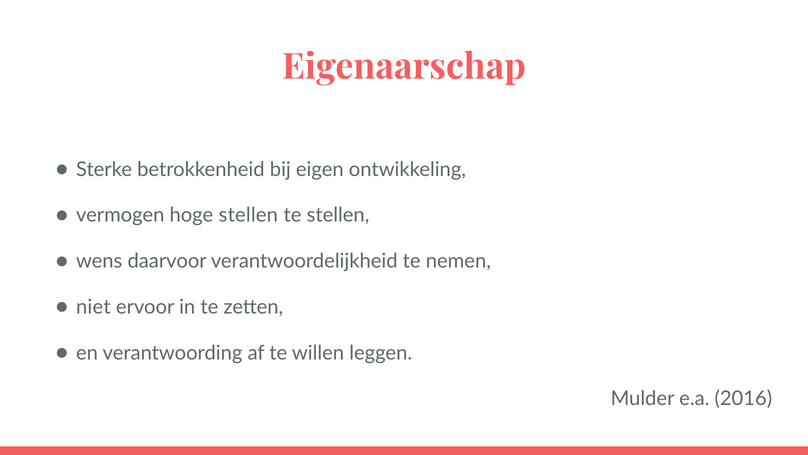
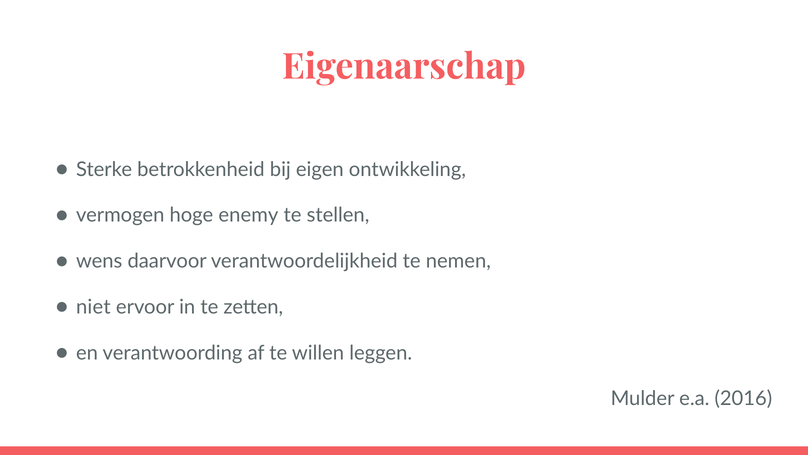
hoge stellen: stellen -> enemy
